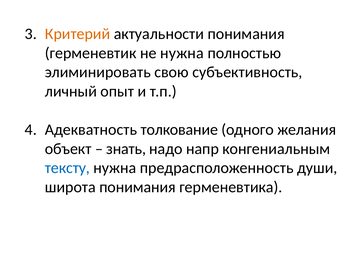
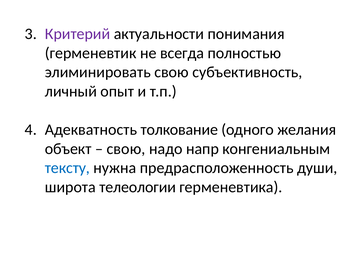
Критерий colour: orange -> purple
не нужна: нужна -> всегда
знать at (126, 149): знать -> свою
широта понимания: понимания -> телеологии
